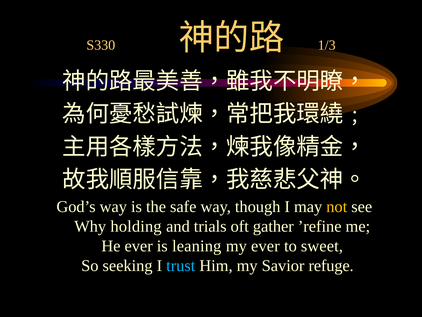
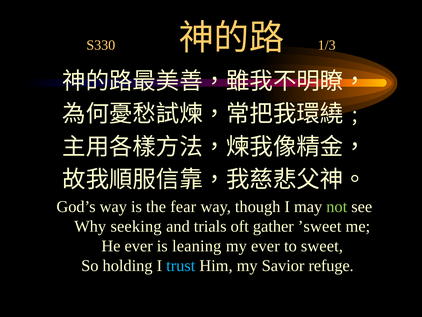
safe: safe -> fear
not colour: yellow -> light green
holding: holding -> seeking
’refine: ’refine -> ’sweet
seeking: seeking -> holding
